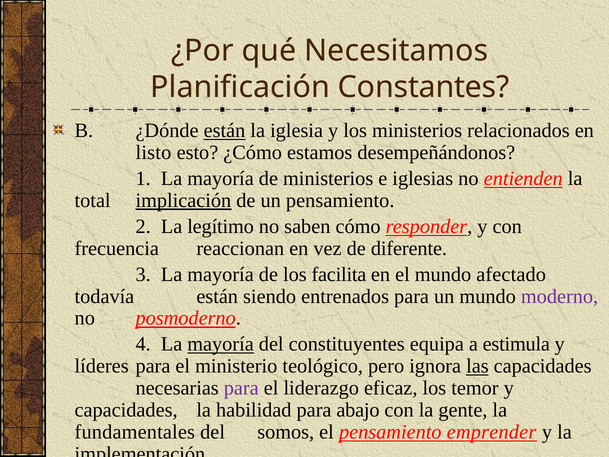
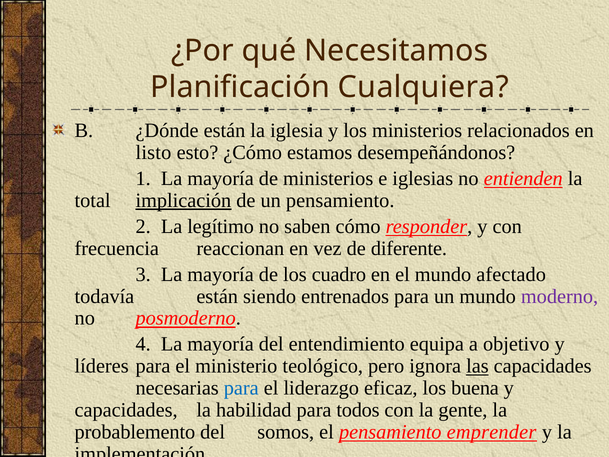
Constantes: Constantes -> Cualquiera
están at (224, 131) underline: present -> none
facilita: facilita -> cuadro
mayoría at (221, 344) underline: present -> none
constituyentes: constituyentes -> entendimiento
estimula: estimula -> objetivo
para at (241, 388) colour: purple -> blue
temor: temor -> buena
abajo: abajo -> todos
fundamentales: fundamentales -> probablemento
